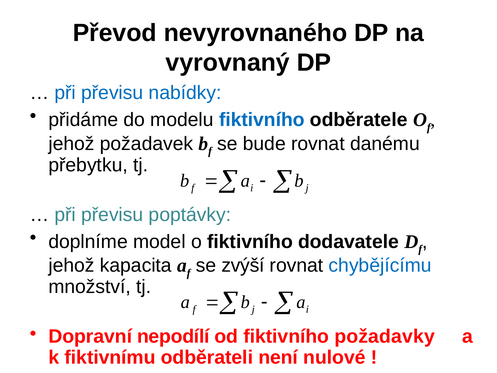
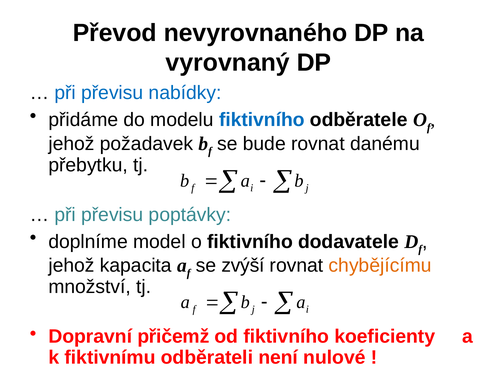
chybějícímu colour: blue -> orange
nepodílí: nepodílí -> přičemž
požadavky: požadavky -> koeficienty
